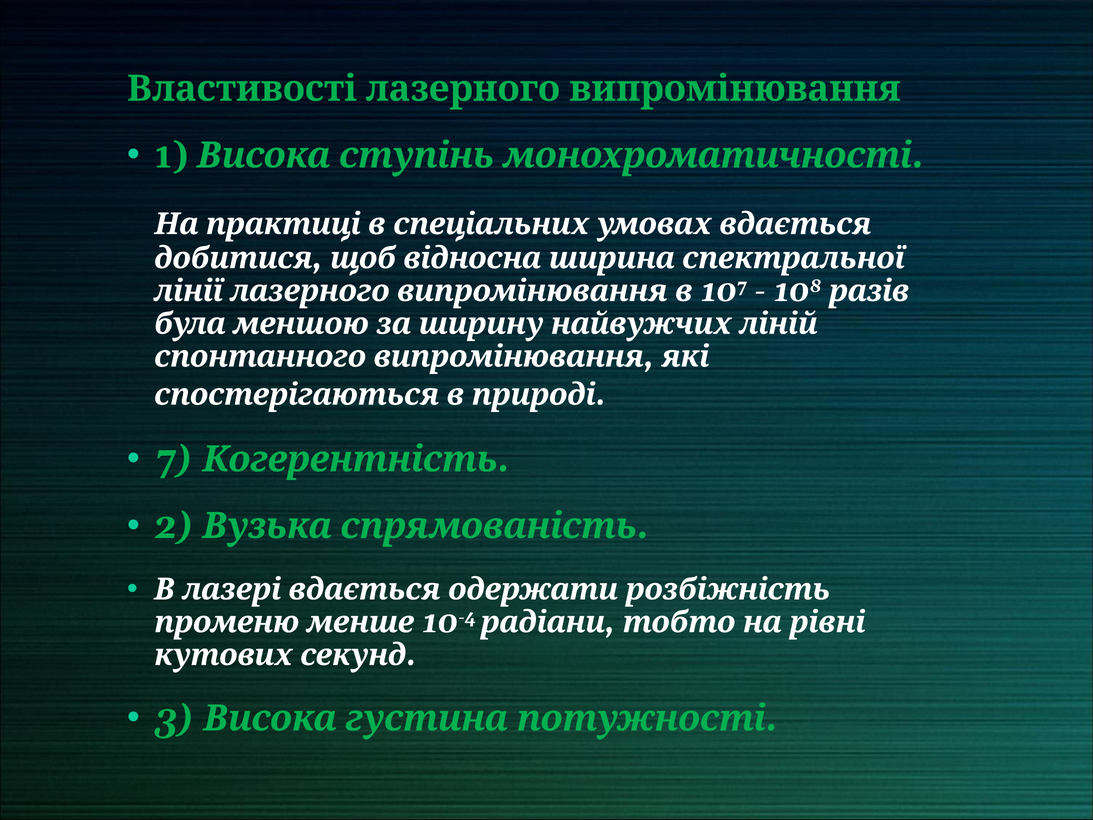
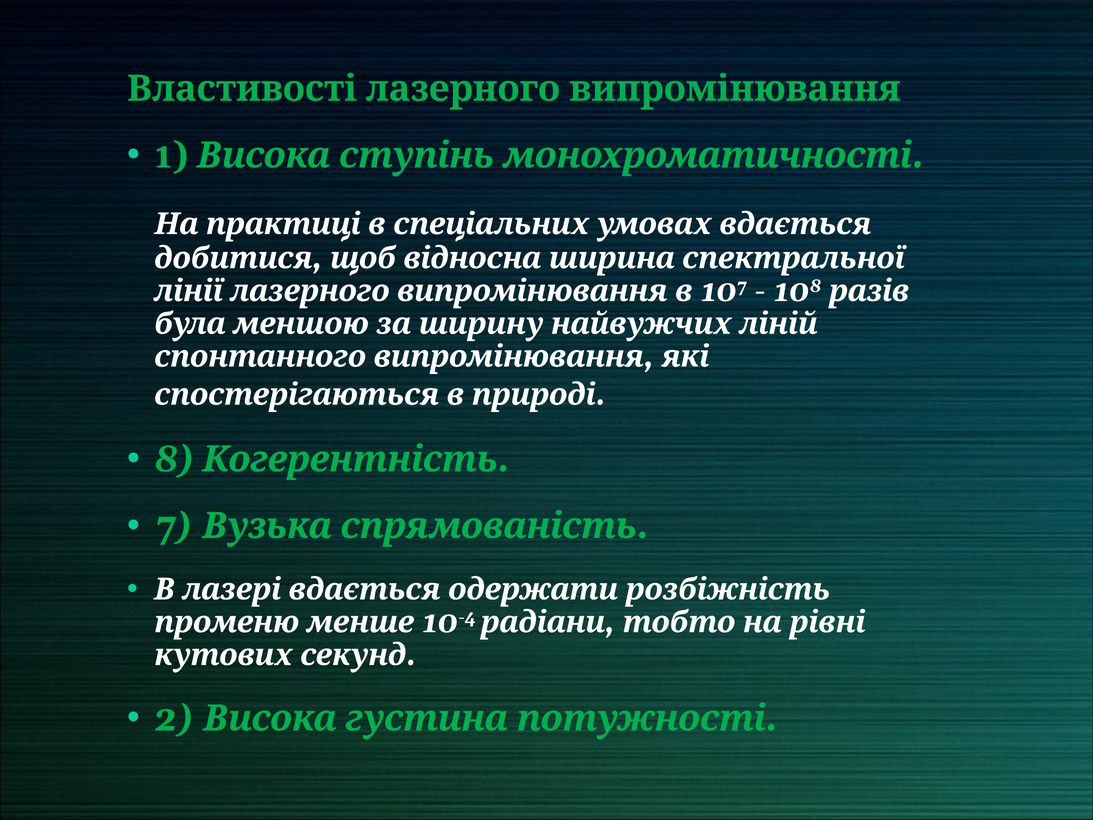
7 at (174, 459): 7 -> 8
2 at (174, 526): 2 -> 7
3: 3 -> 2
